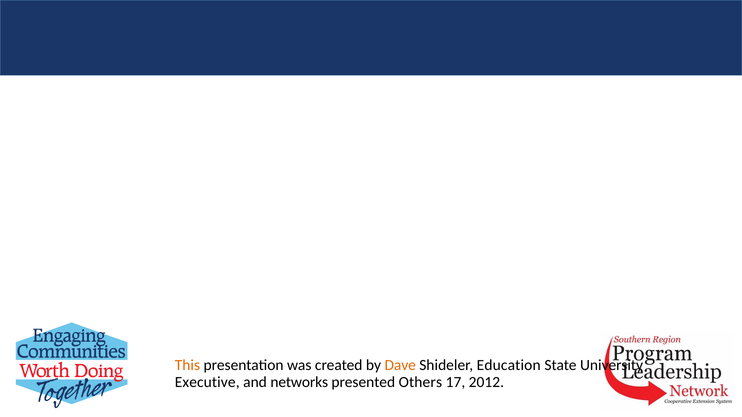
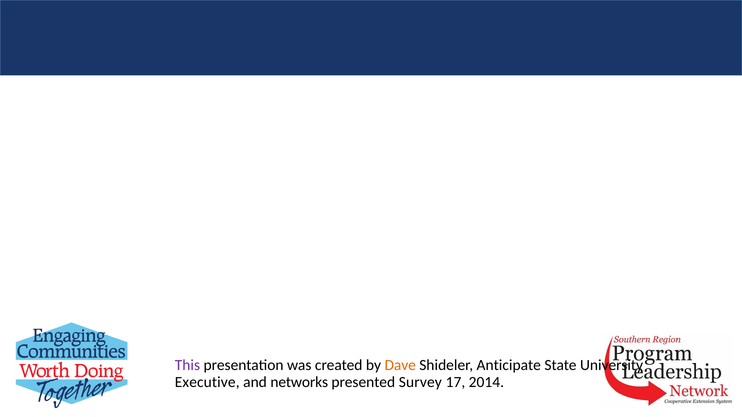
This colour: orange -> purple
Education: Education -> Anticipate
Others: Others -> Survey
2012: 2012 -> 2014
